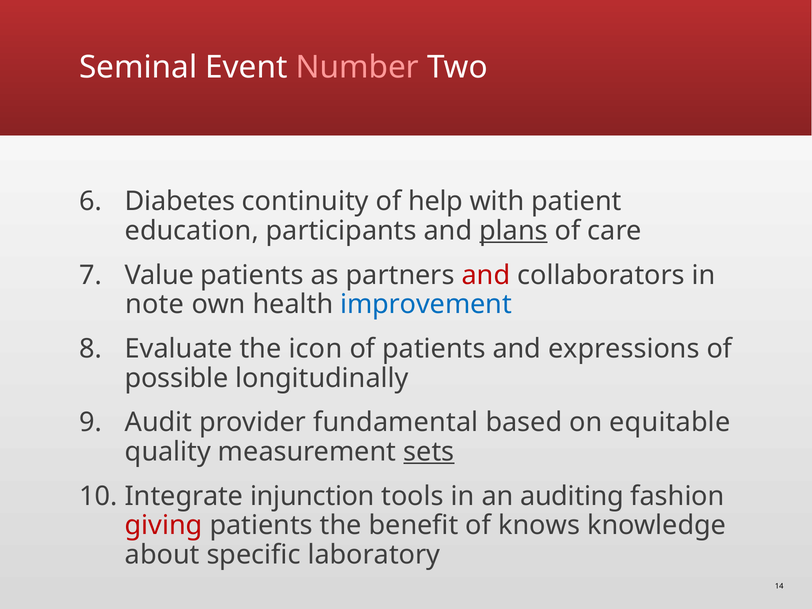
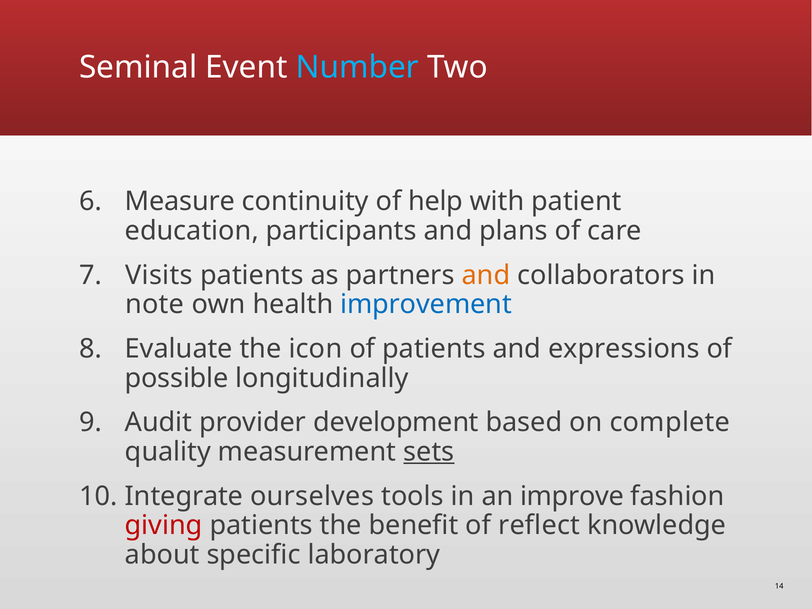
Number colour: pink -> light blue
Diabetes: Diabetes -> Measure
plans underline: present -> none
Value: Value -> Visits
and at (486, 275) colour: red -> orange
fundamental: fundamental -> development
equitable: equitable -> complete
injunction: injunction -> ourselves
auditing: auditing -> improve
knows: knows -> reflect
